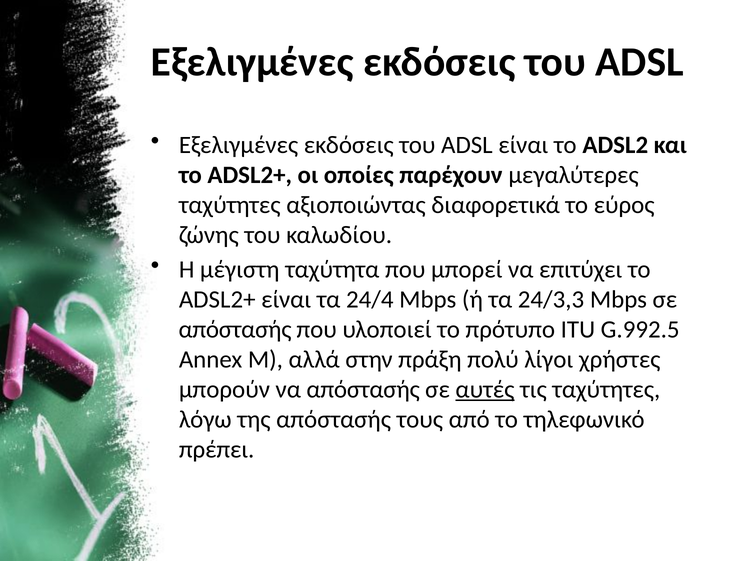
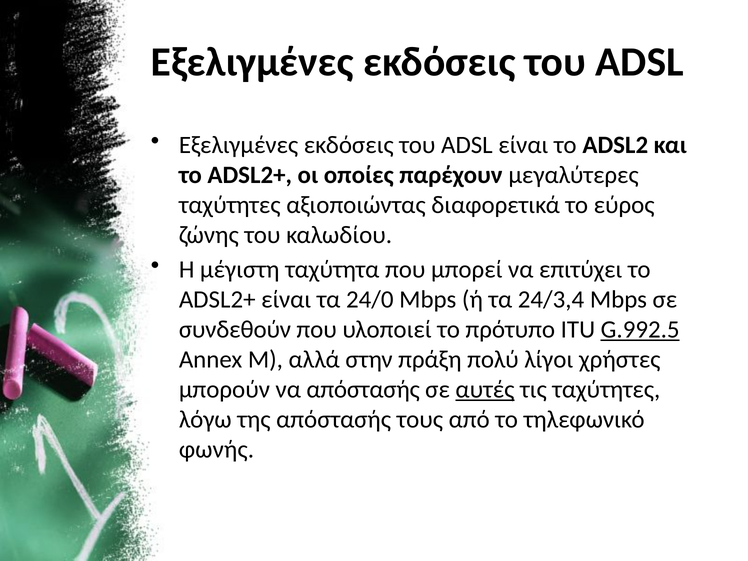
24/4: 24/4 -> 24/0
24/3,3: 24/3,3 -> 24/3,4
απόστασής at (235, 330): απόστασής -> συνδεθούν
G.992.5 underline: none -> present
πρέπει: πρέπει -> φωνής
